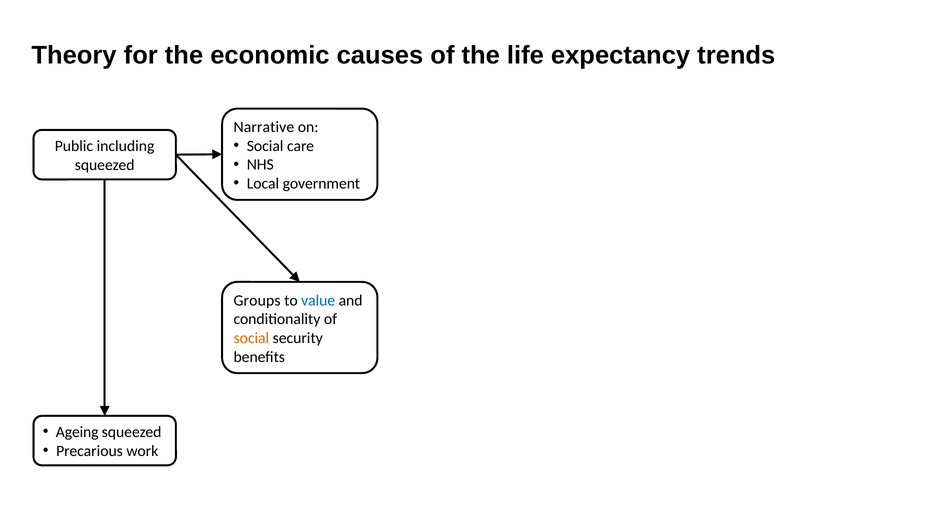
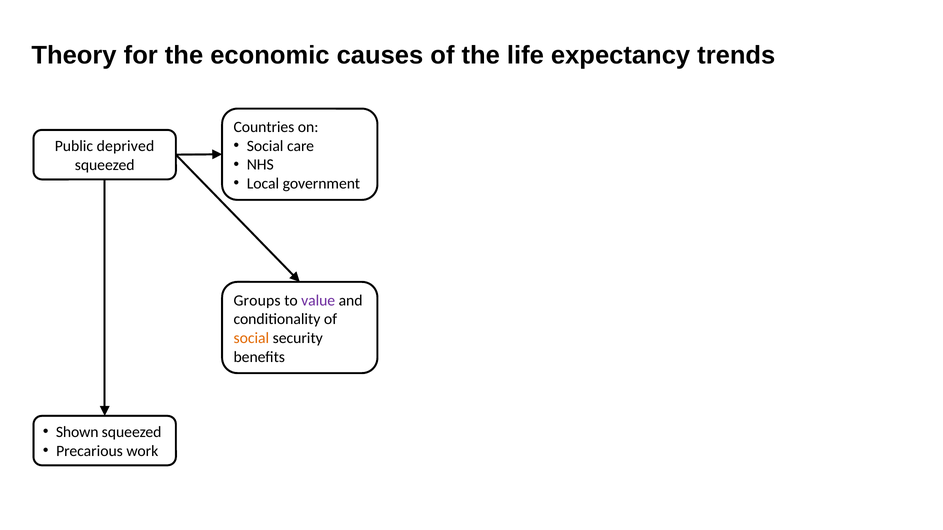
Narrative: Narrative -> Countries
including: including -> deprived
value colour: blue -> purple
Ageing: Ageing -> Shown
